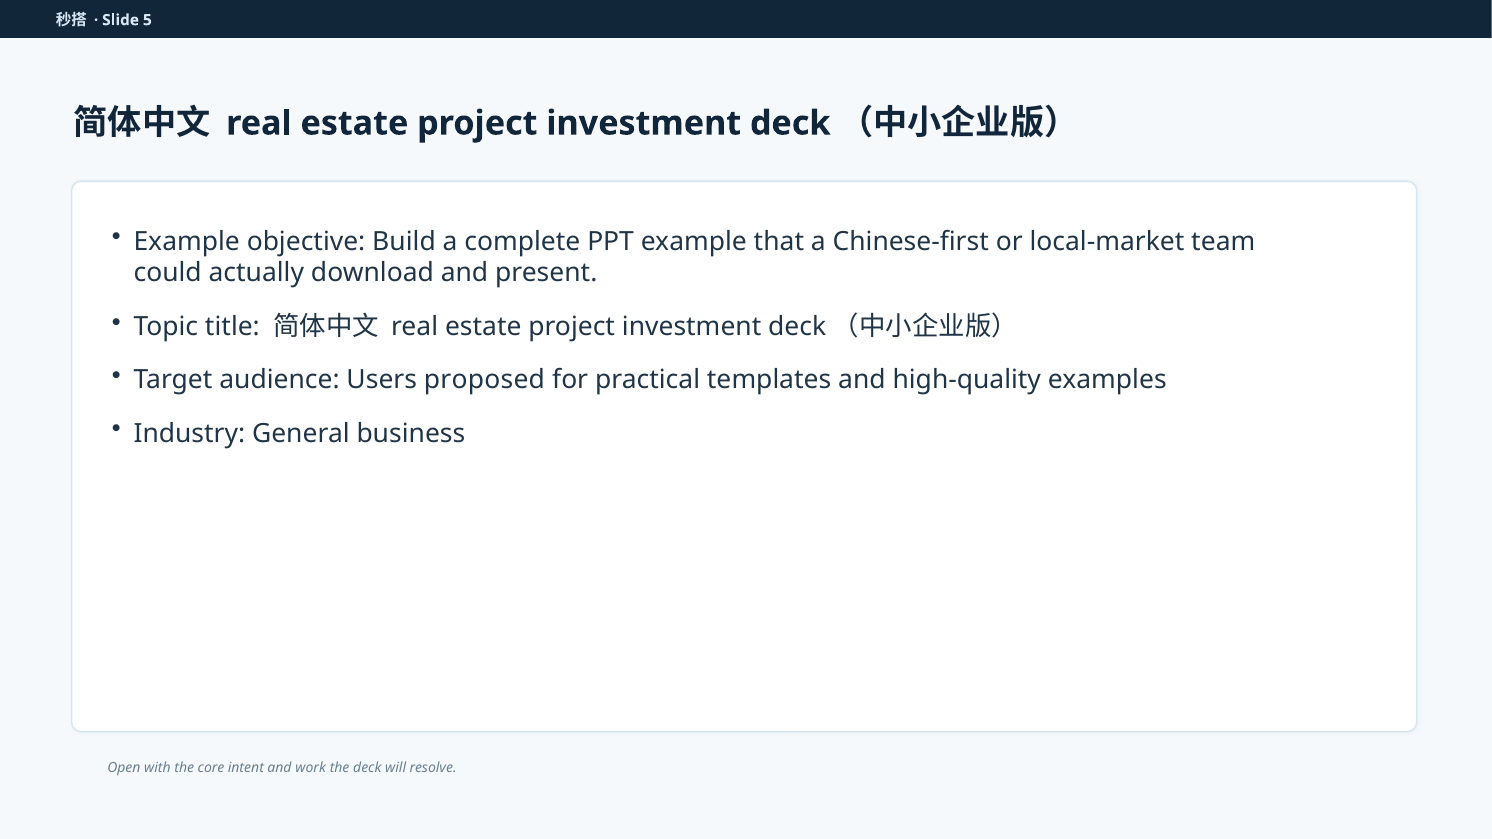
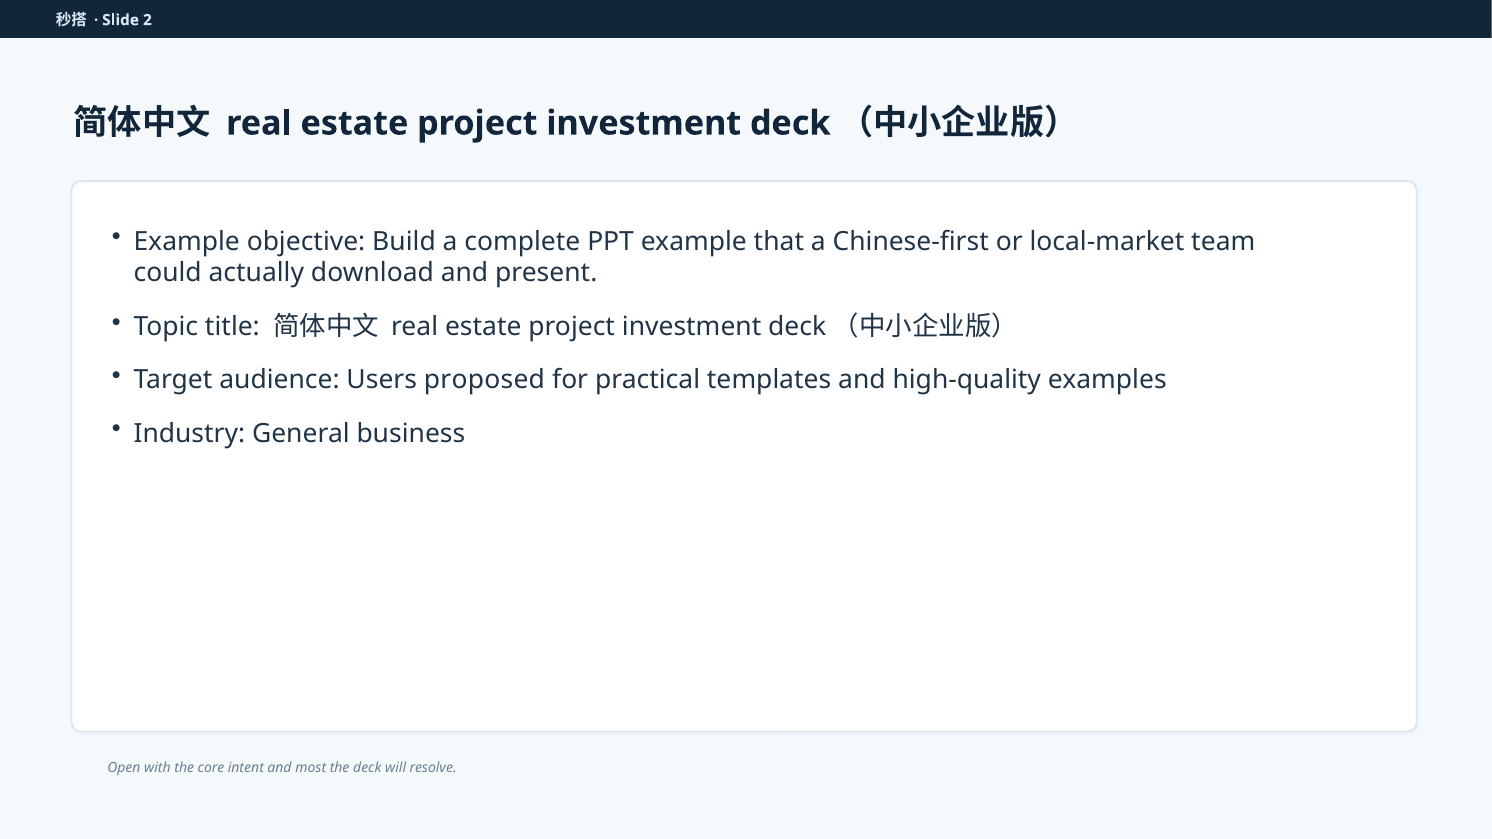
5: 5 -> 2
work: work -> most
